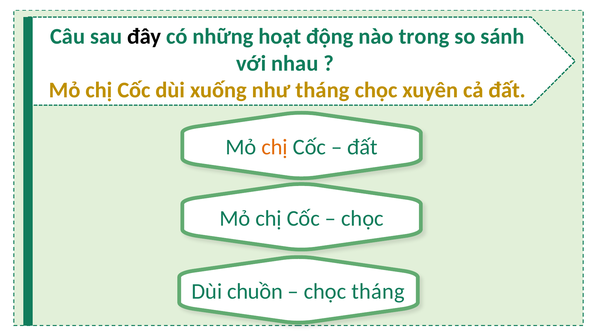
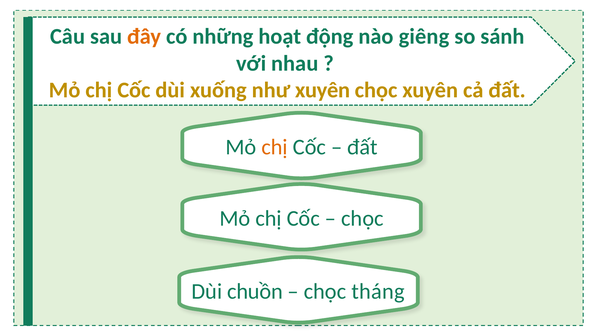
đây colour: black -> orange
trong: trong -> giêng
như tháng: tháng -> xuyên
